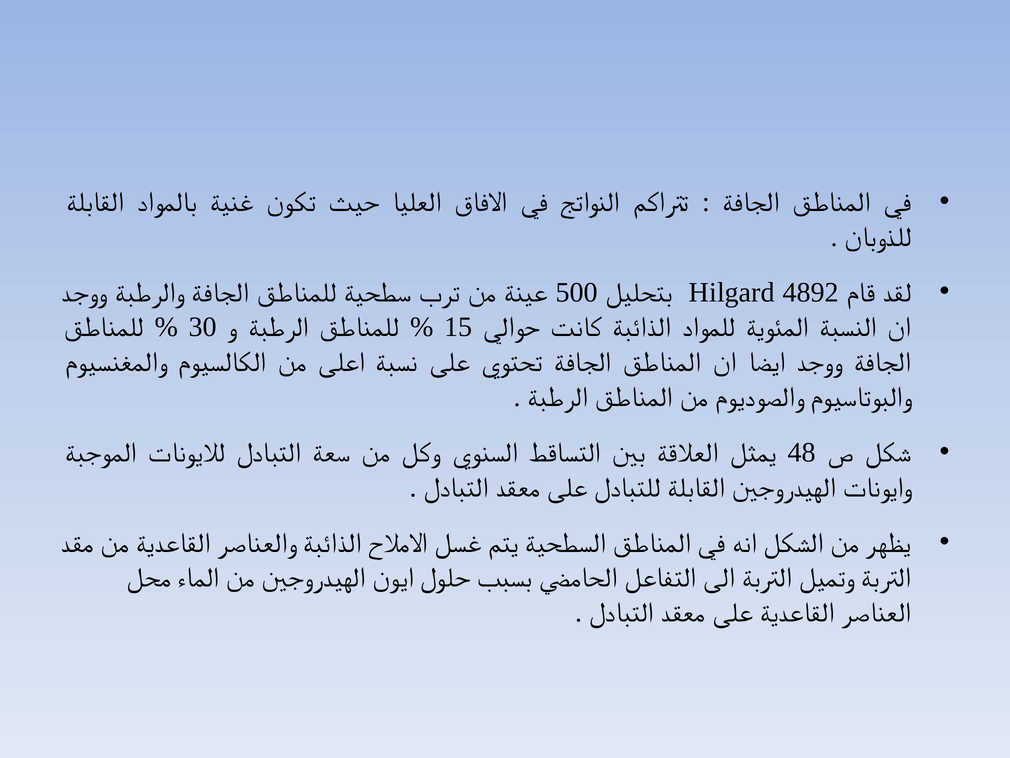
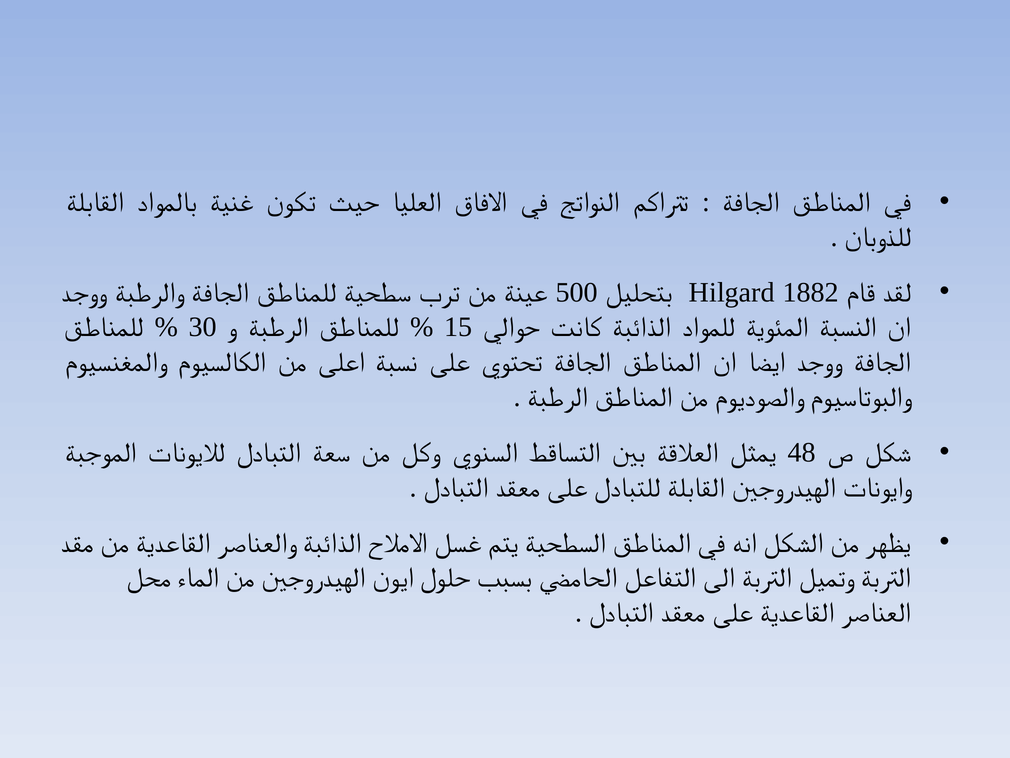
4892: 4892 -> 1882
